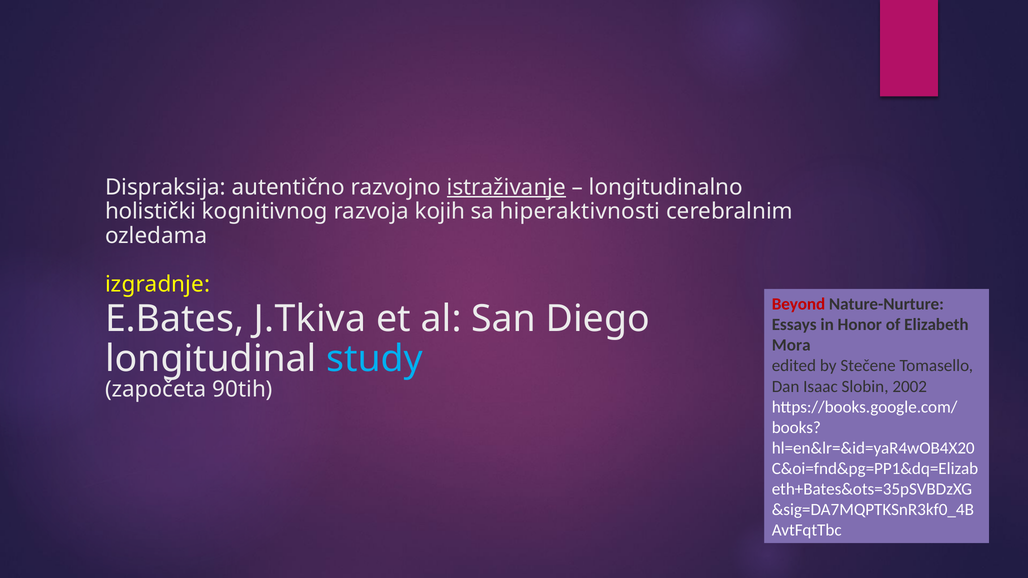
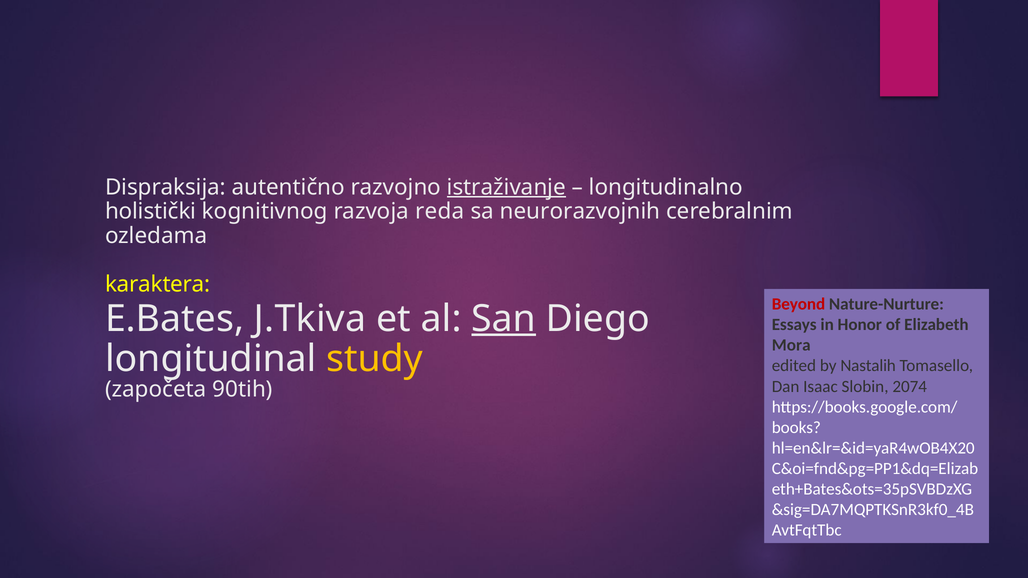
kojih: kojih -> reda
hiperaktivnosti: hiperaktivnosti -> neurorazvojnih
izgradnje: izgradnje -> karaktera
San underline: none -> present
study colour: light blue -> yellow
Stečene: Stečene -> Nastalih
2002: 2002 -> 2074
